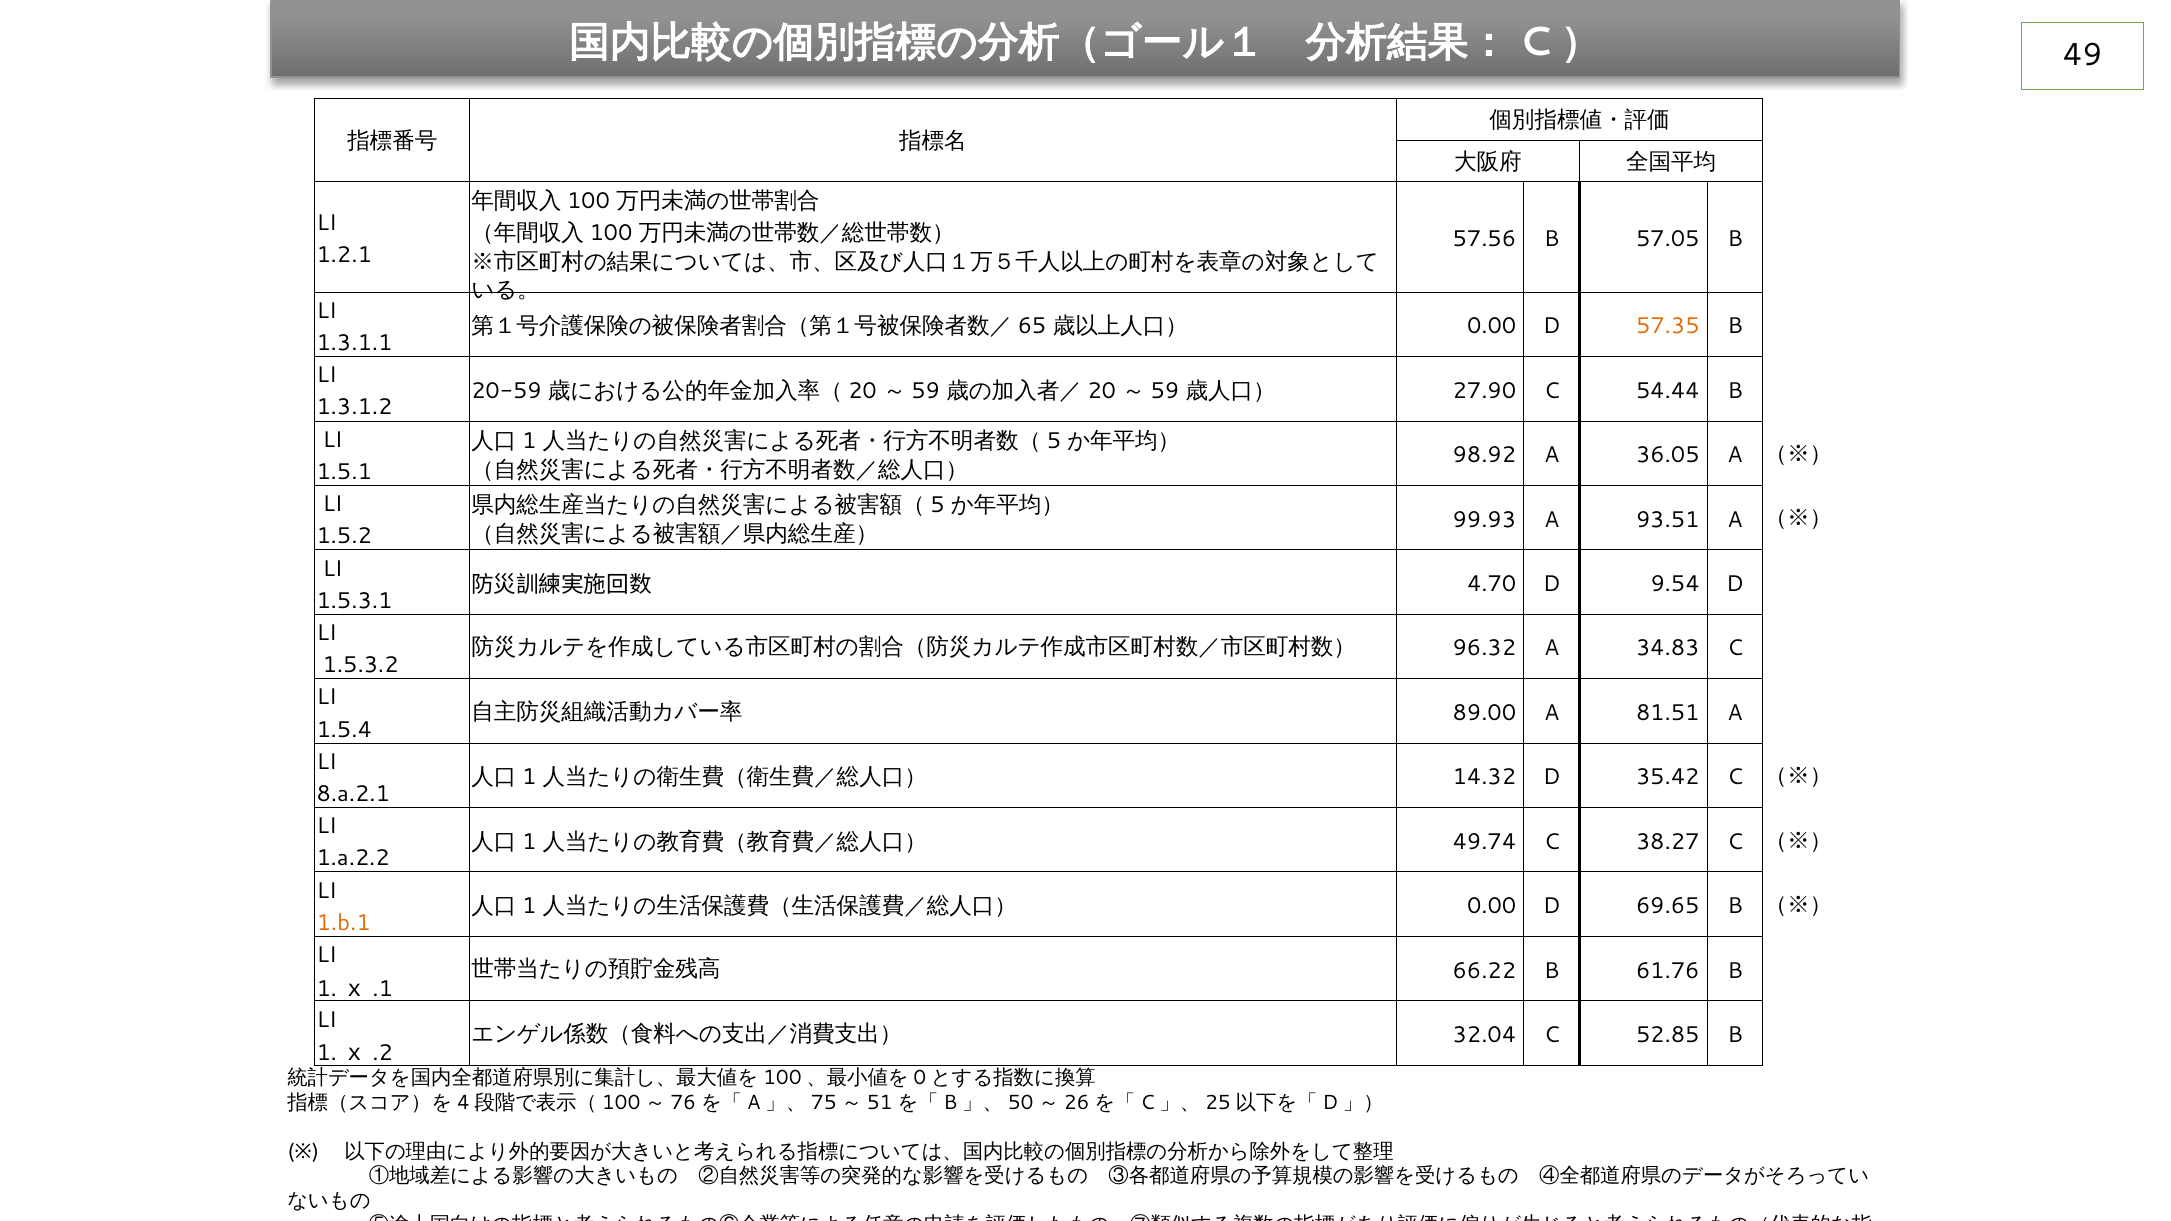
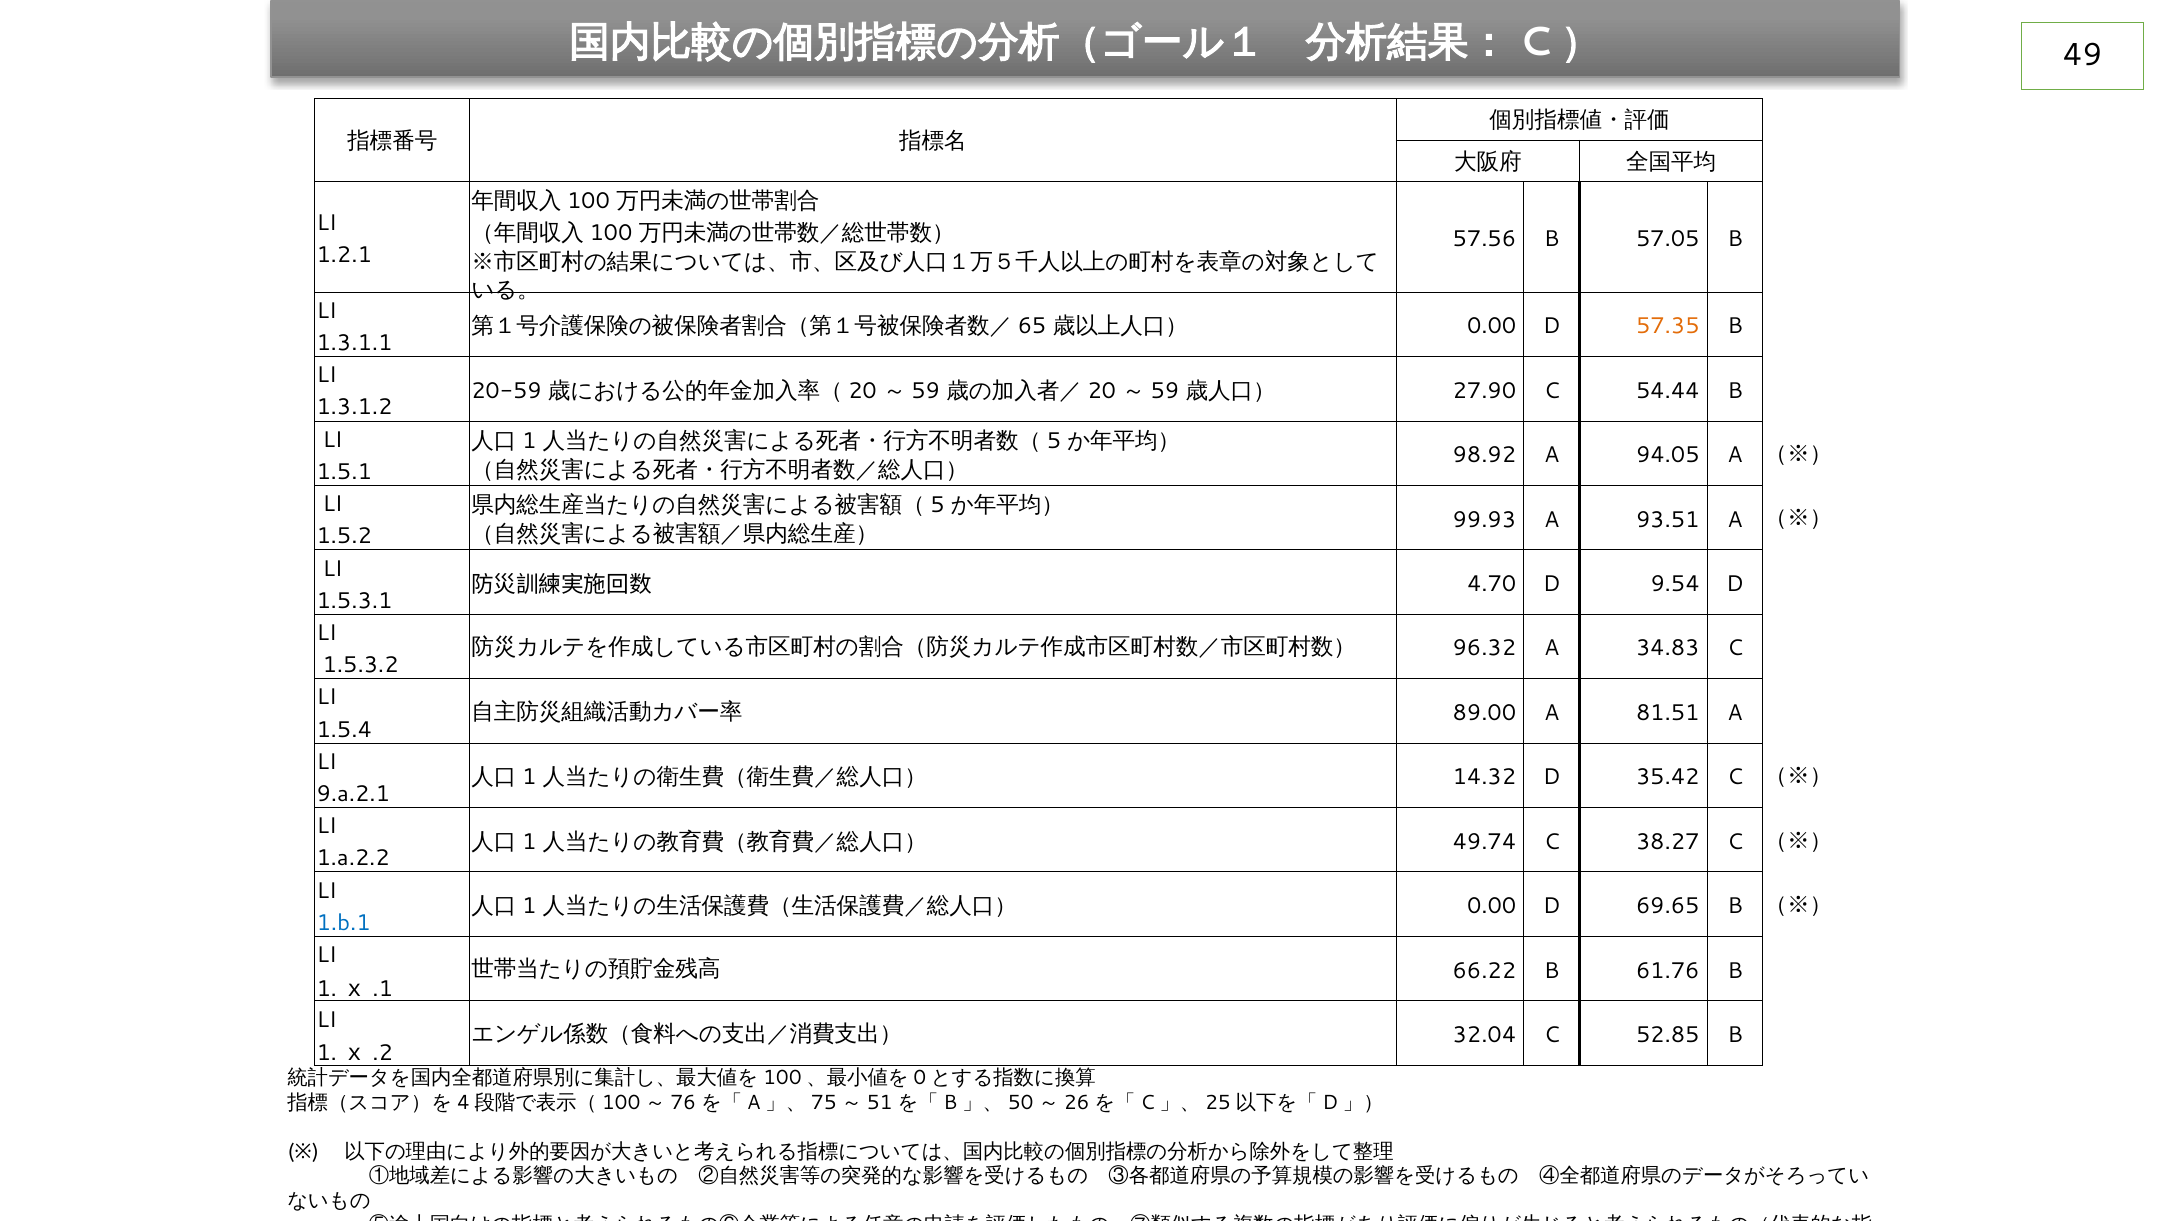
36.05: 36.05 -> 94.05
8.a.2.1: 8.a.2.1 -> 9.a.2.1
1.b.1 colour: orange -> blue
